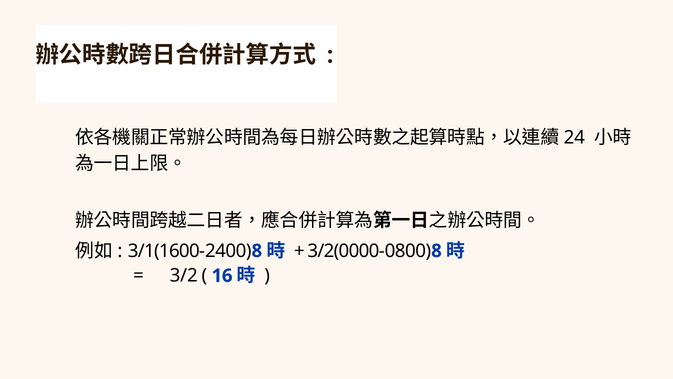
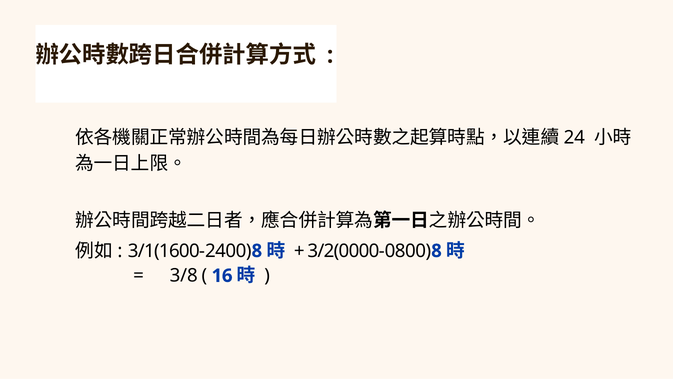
3/2: 3/2 -> 3/8
